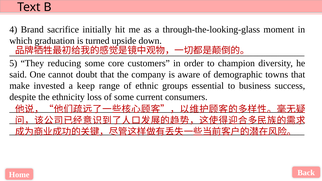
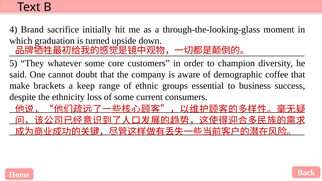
reducing: reducing -> whatever
towns: towns -> coffee
invested: invested -> brackets
